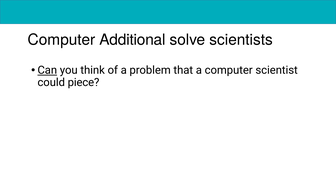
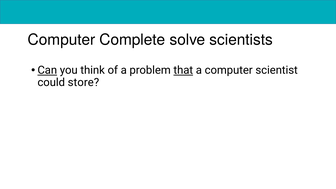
Additional: Additional -> Complete
that underline: none -> present
piece: piece -> store
